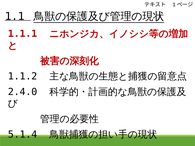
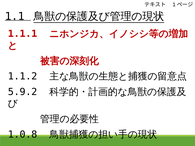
2.4.0: 2.4.0 -> 5.9.2
5.1.4: 5.1.4 -> 1.0.8
